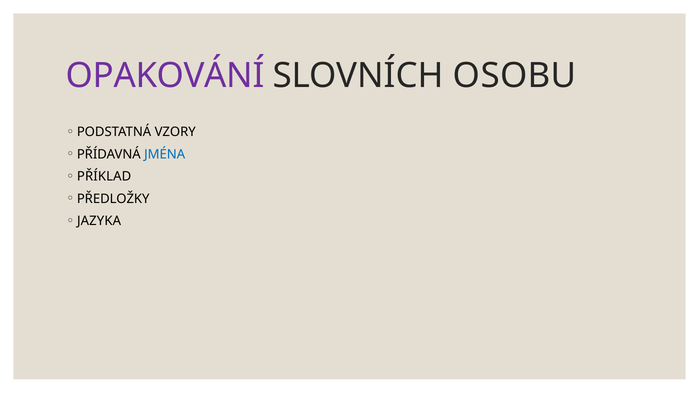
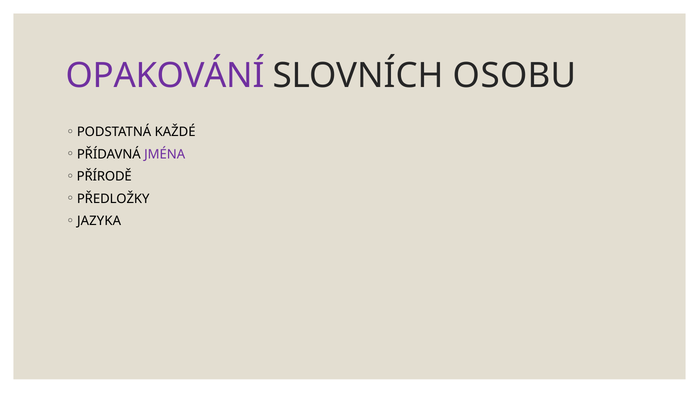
VZORY: VZORY -> KAŽDÉ
JMÉNA colour: blue -> purple
PŘÍKLAD: PŘÍKLAD -> PŘÍRODĚ
